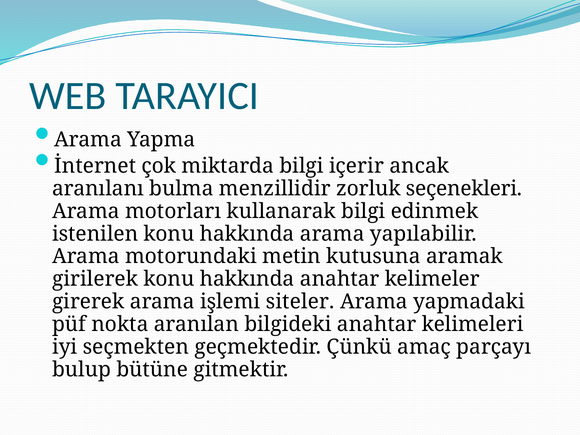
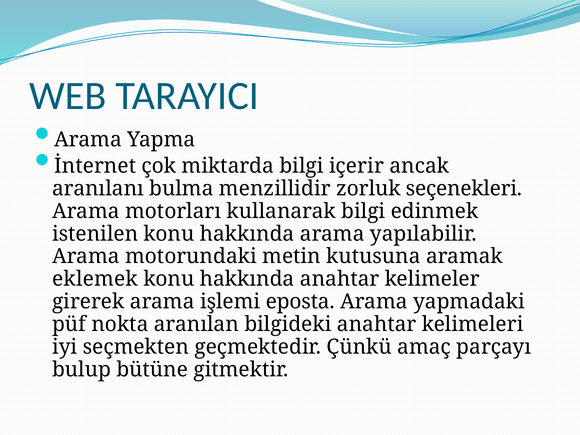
girilerek: girilerek -> eklemek
siteler: siteler -> eposta
